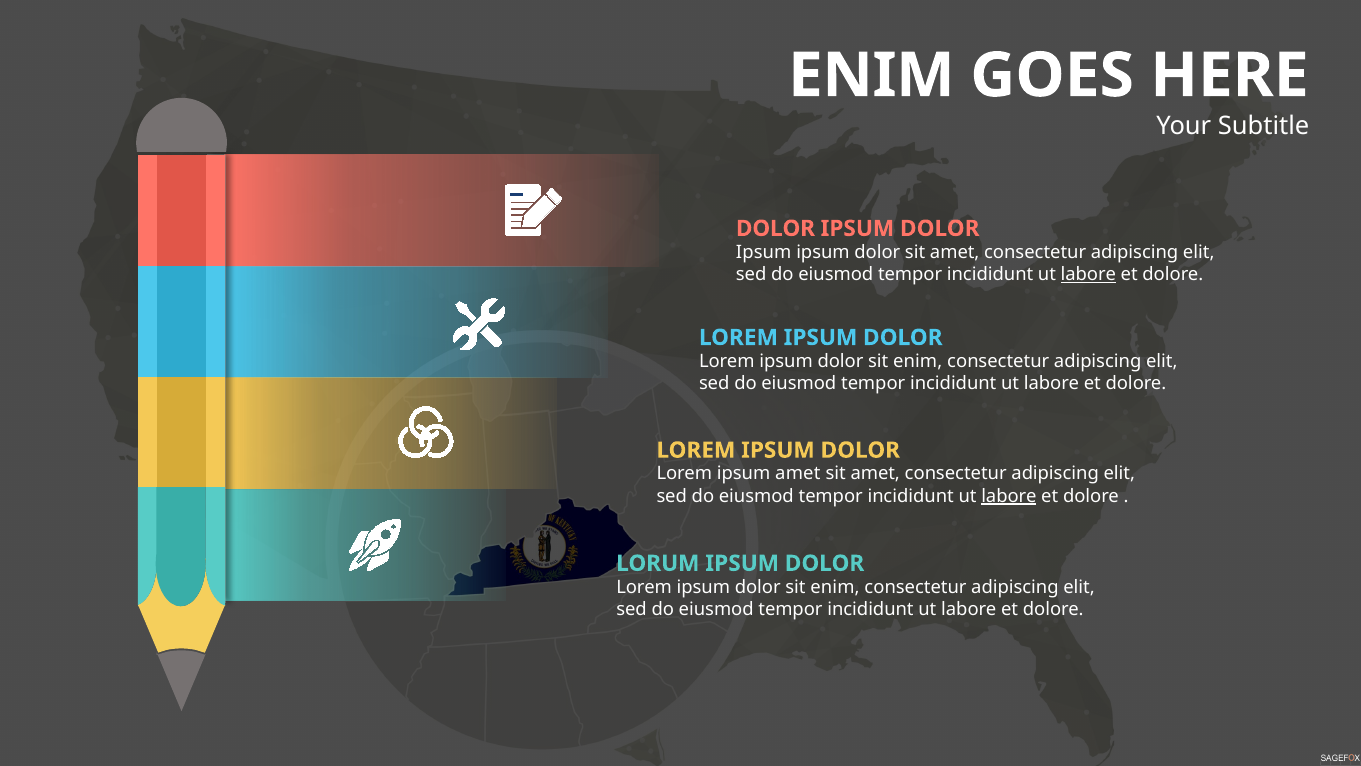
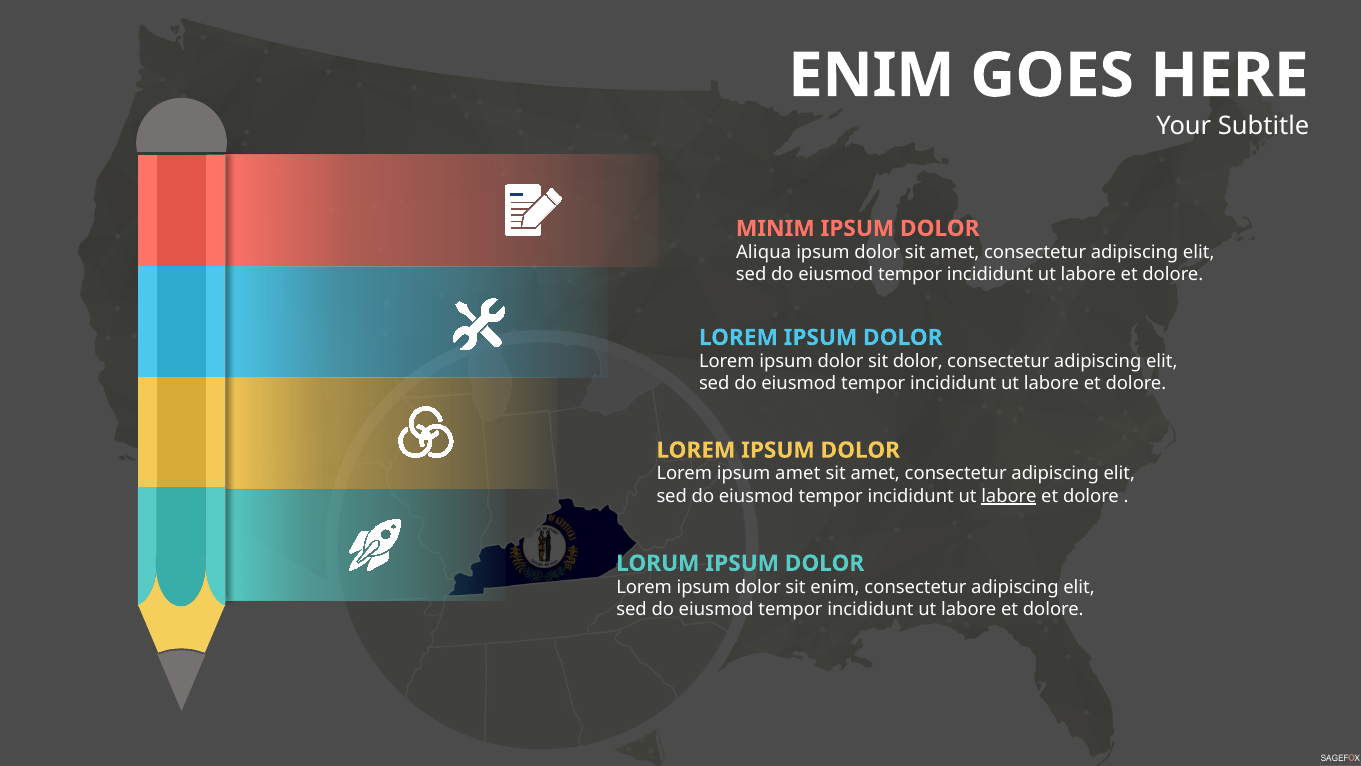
DOLOR at (775, 228): DOLOR -> MINIM
Ipsum at (764, 252): Ipsum -> Aliqua
labore at (1088, 274) underline: present -> none
enim at (918, 361): enim -> dolor
